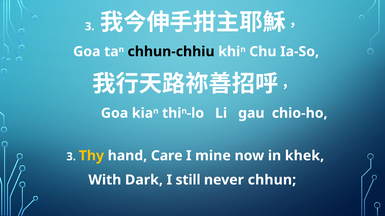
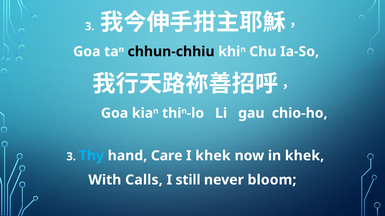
Thy colour: yellow -> light blue
I mine: mine -> khek
Dark: Dark -> Calls
chhun: chhun -> bloom
